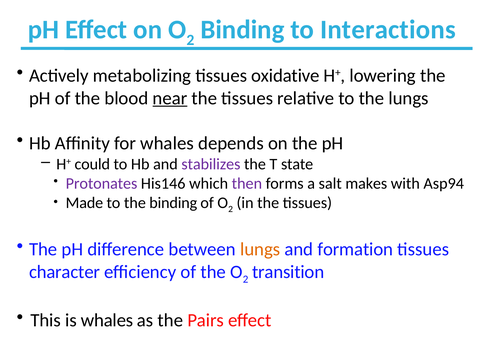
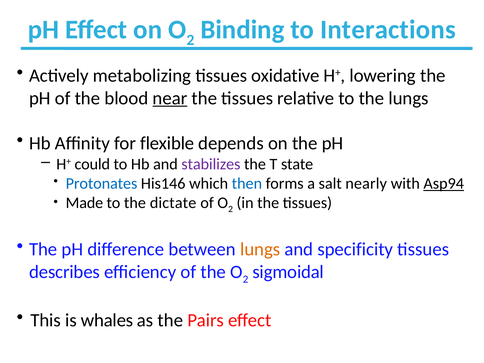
for whales: whales -> flexible
Protonates colour: purple -> blue
then colour: purple -> blue
makes: makes -> nearly
Asp94 underline: none -> present
the binding: binding -> dictate
formation: formation -> specificity
character: character -> describes
transition: transition -> sigmoidal
